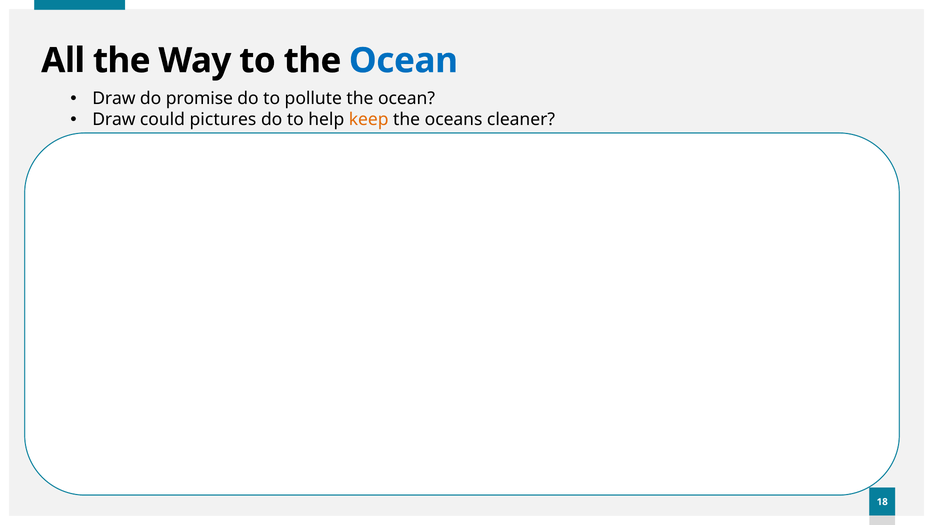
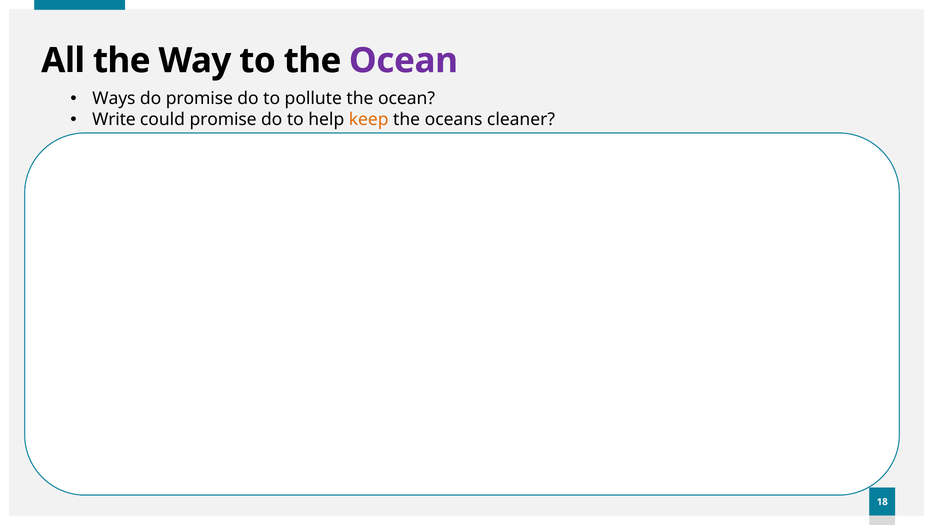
Ocean at (403, 61) colour: blue -> purple
Draw at (114, 99): Draw -> Ways
Draw at (114, 120): Draw -> Write
could pictures: pictures -> promise
